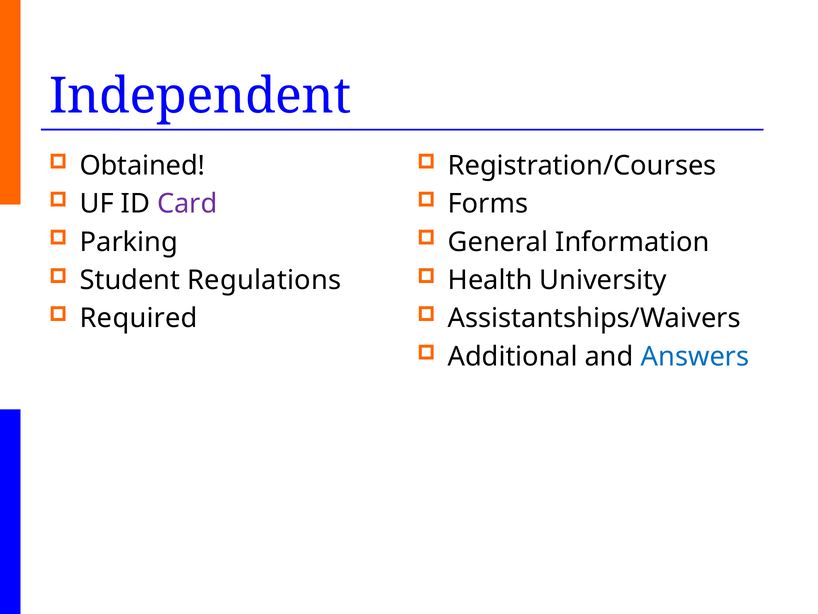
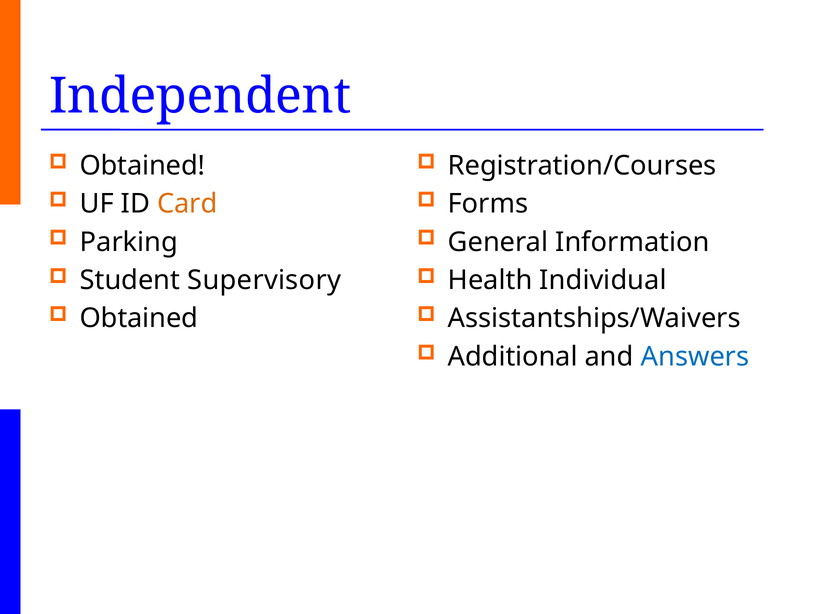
Card colour: purple -> orange
Regulations: Regulations -> Supervisory
University: University -> Individual
Required at (139, 318): Required -> Obtained
